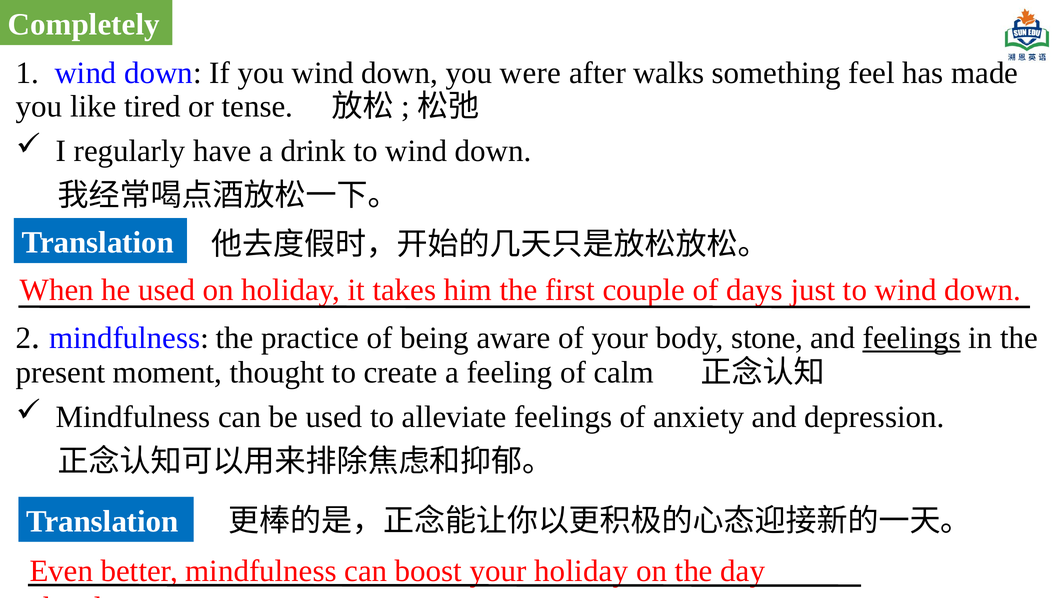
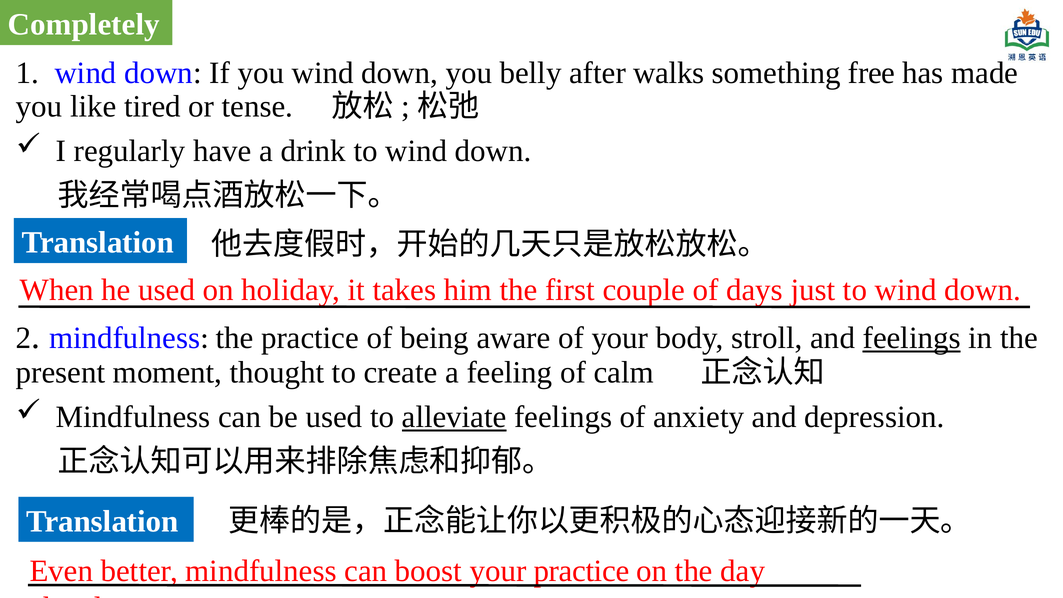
were: were -> belly
feel: feel -> free
stone: stone -> stroll
alleviate underline: none -> present
your holiday: holiday -> practice
